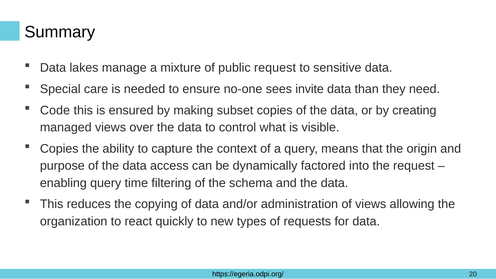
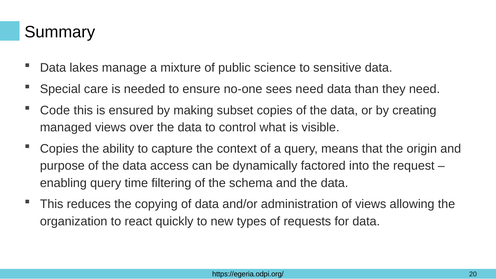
public request: request -> science
sees invite: invite -> need
